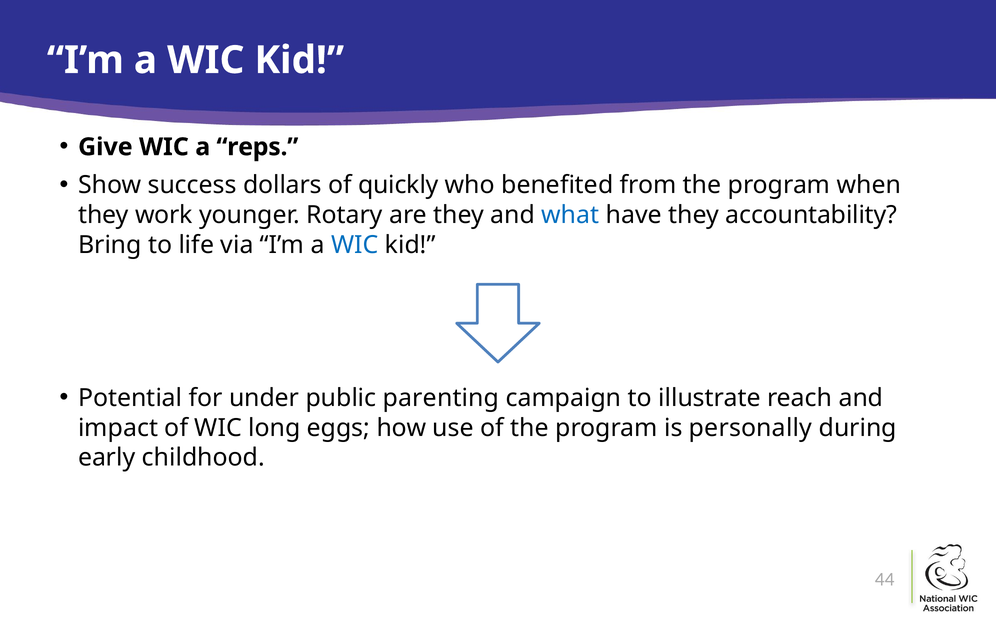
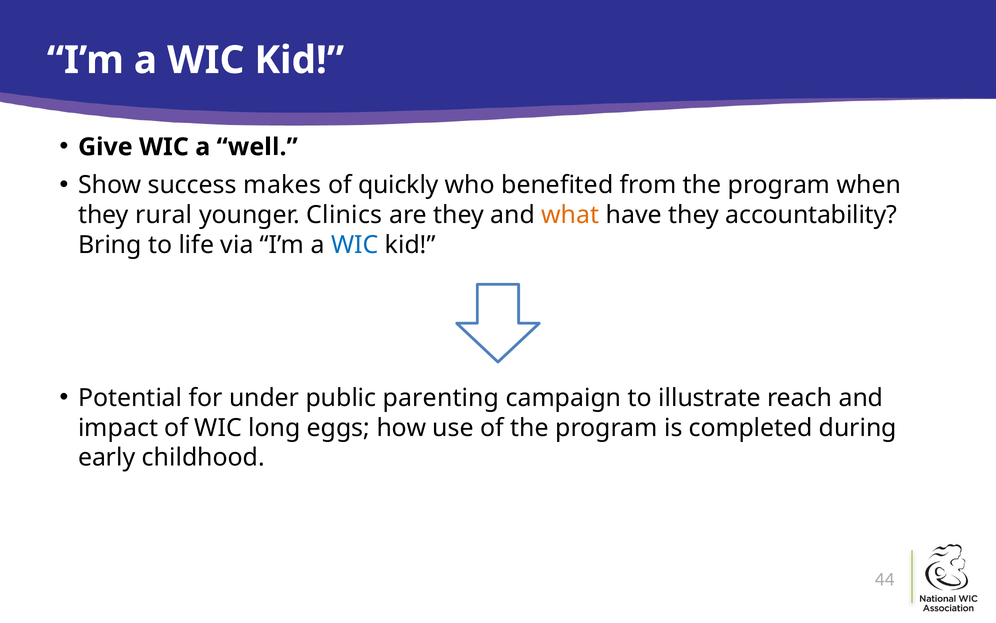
reps: reps -> well
dollars: dollars -> makes
work: work -> rural
Rotary: Rotary -> Clinics
what colour: blue -> orange
personally: personally -> completed
